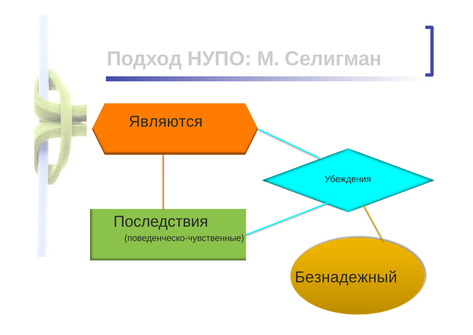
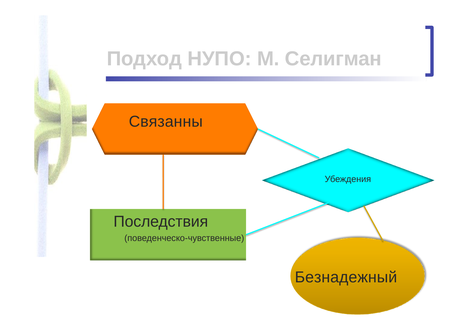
Являются: Являются -> Связанны
